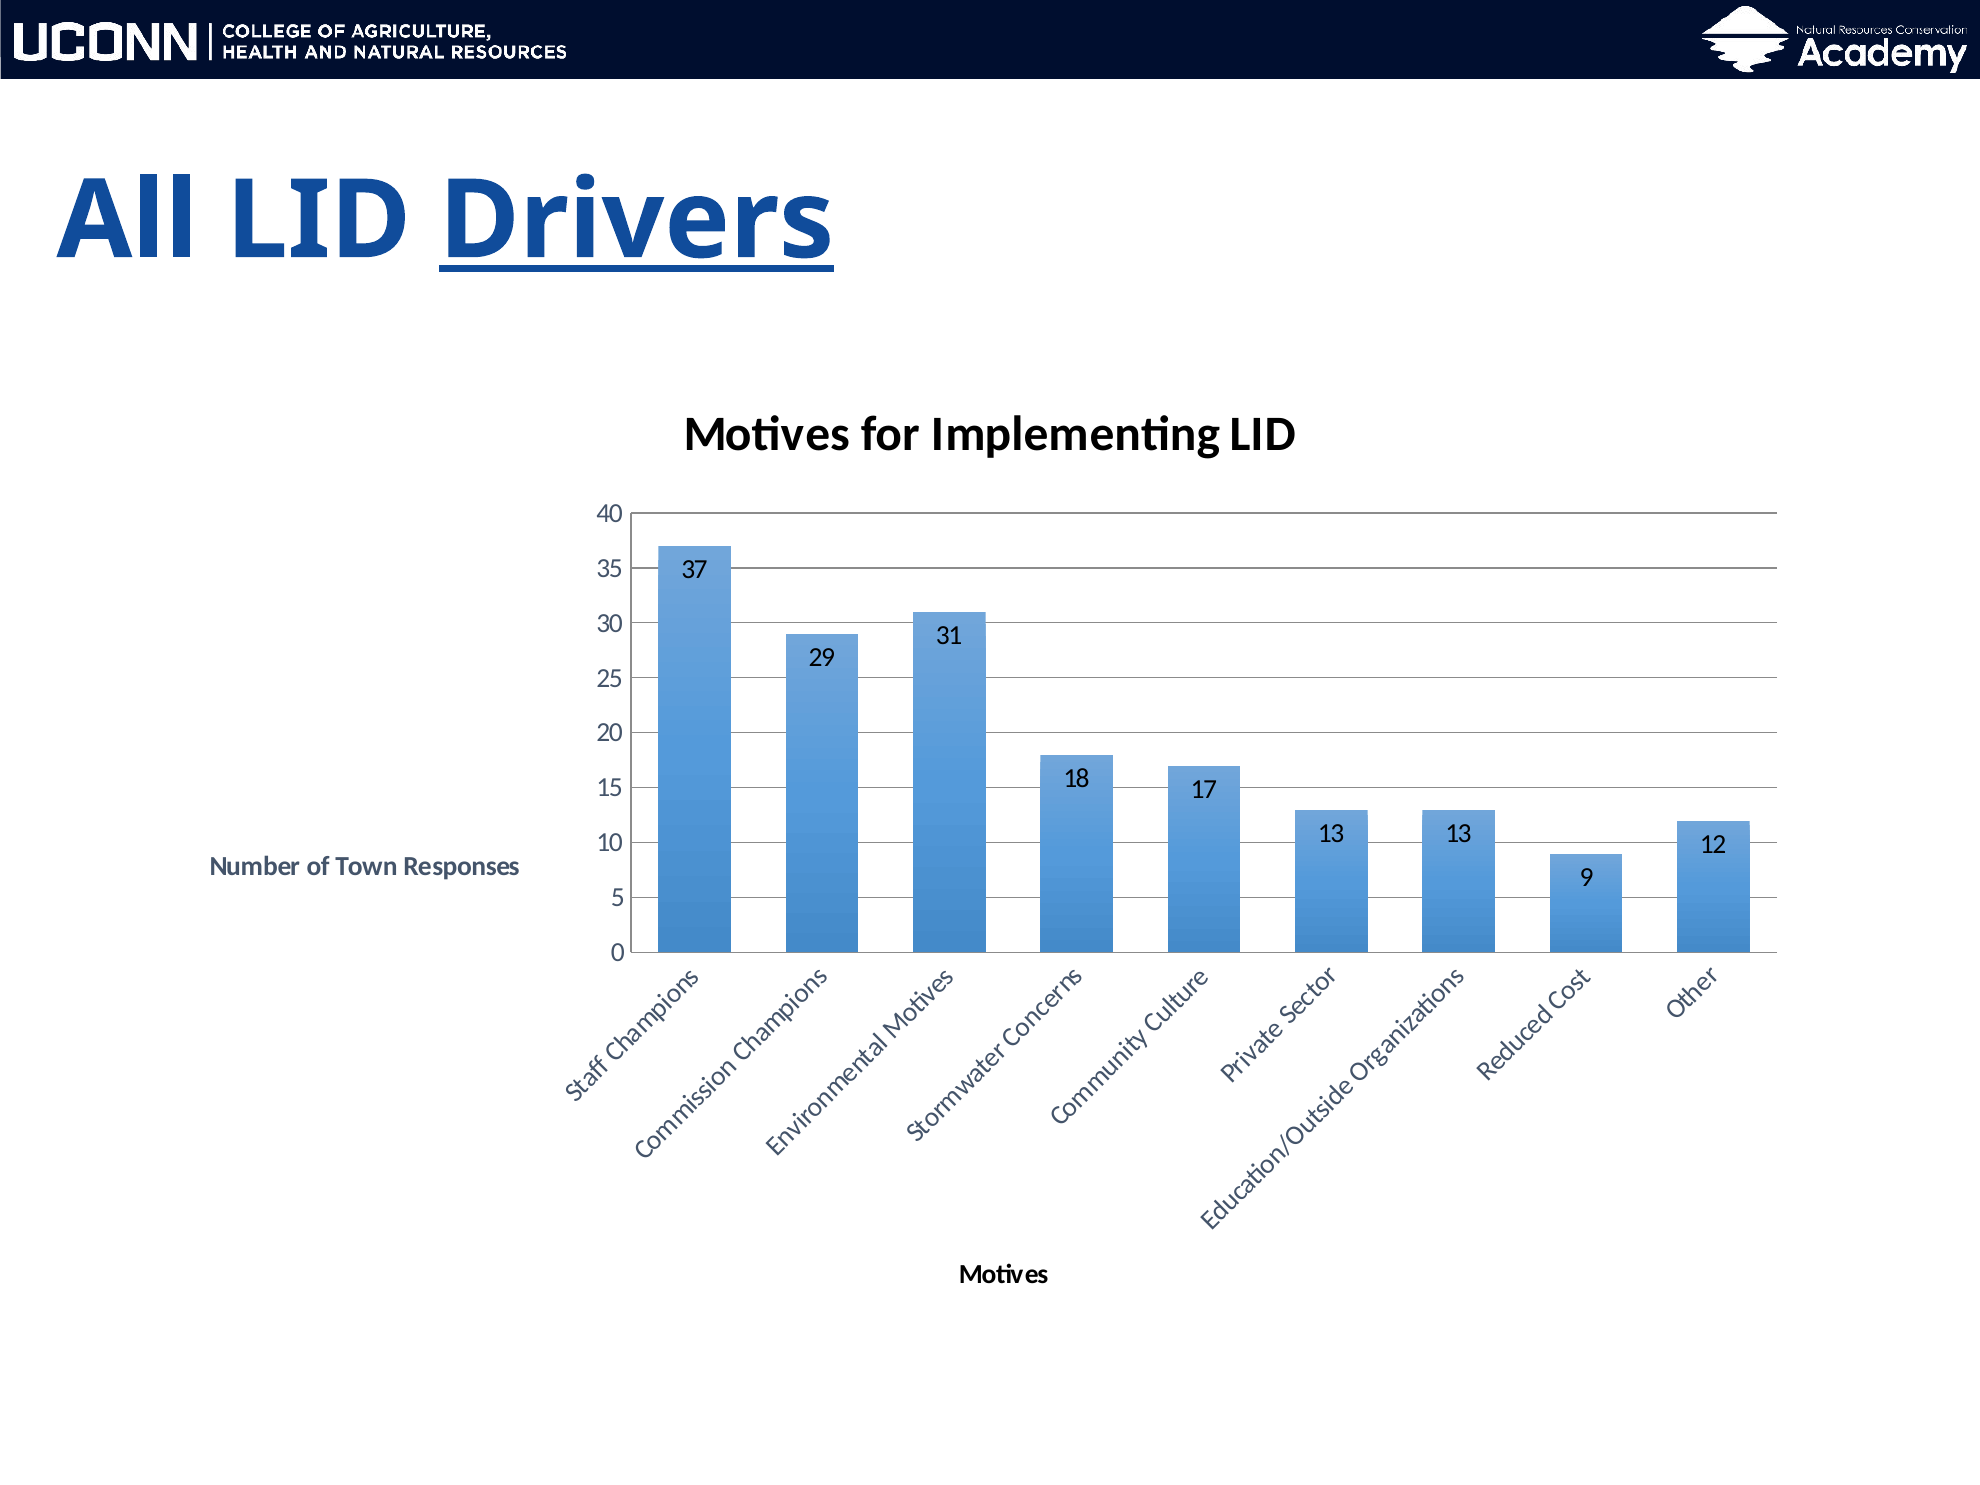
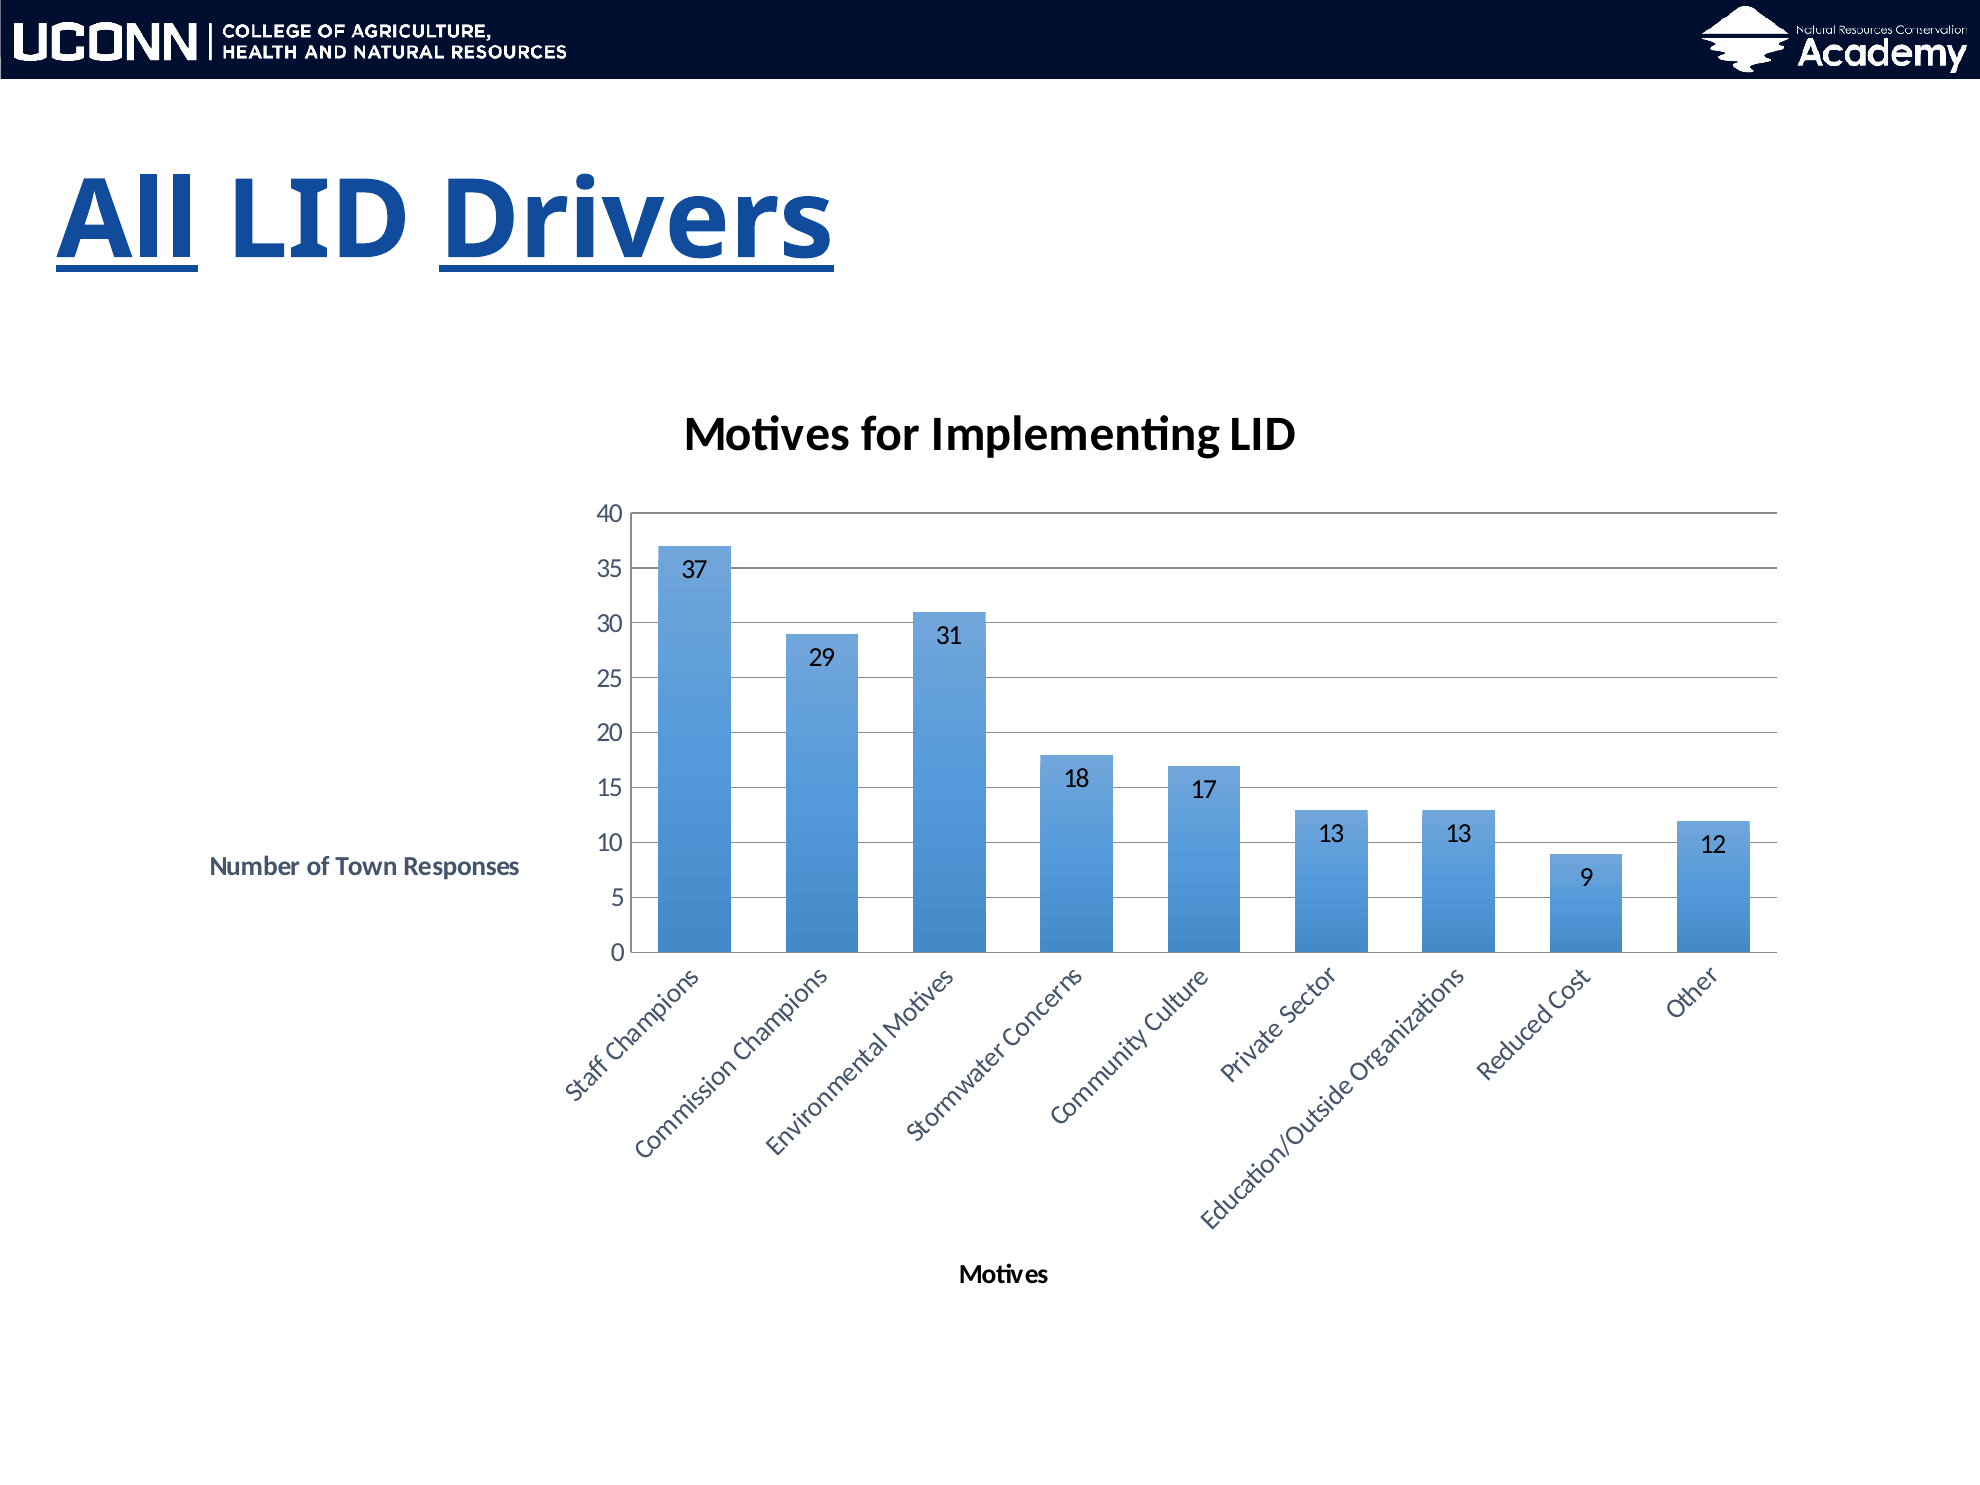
All underline: none -> present
